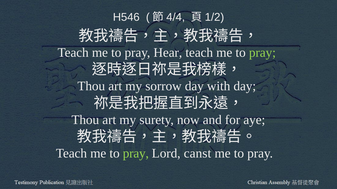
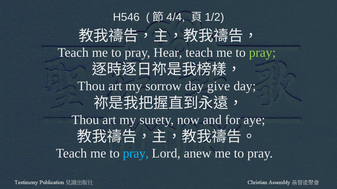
with: with -> give
pray at (136, 154) colour: light green -> light blue
canst: canst -> anew
